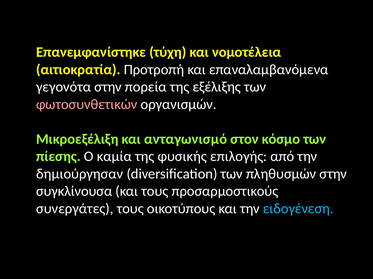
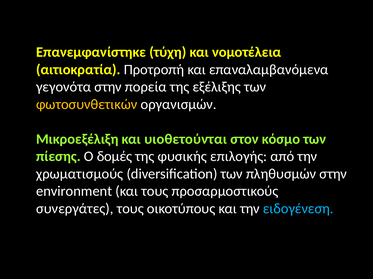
φωτοσυνθετικών colour: pink -> yellow
ανταγωνισμό: ανταγωνισμό -> υιοθετούνται
καμία: καμία -> δομές
δημιούργησαν: δημιούργησαν -> χρωματισμούς
συγκλίνουσα: συγκλίνουσα -> environment
